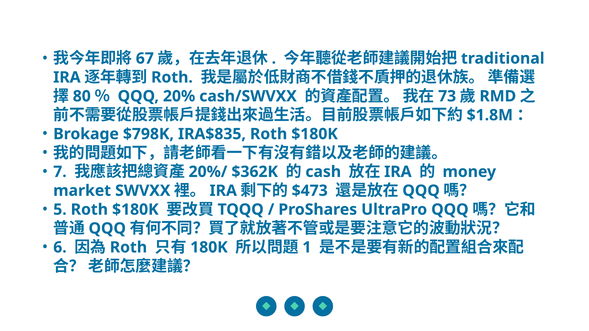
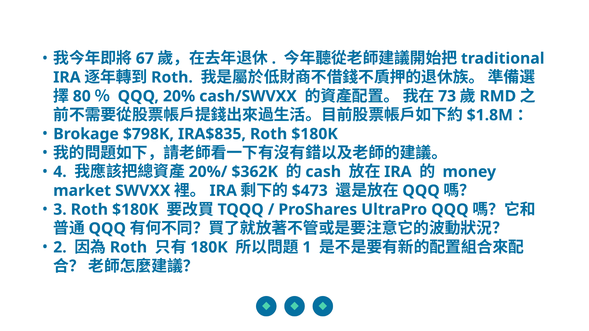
7: 7 -> 4
5: 5 -> 3
6: 6 -> 2
